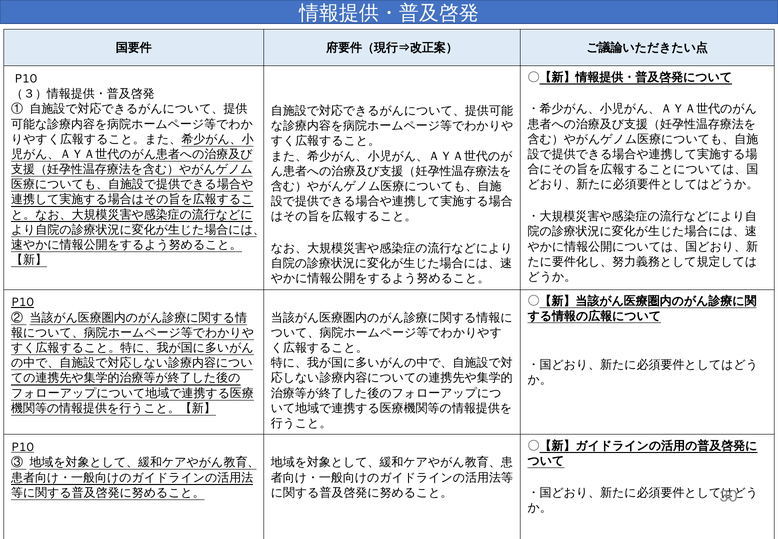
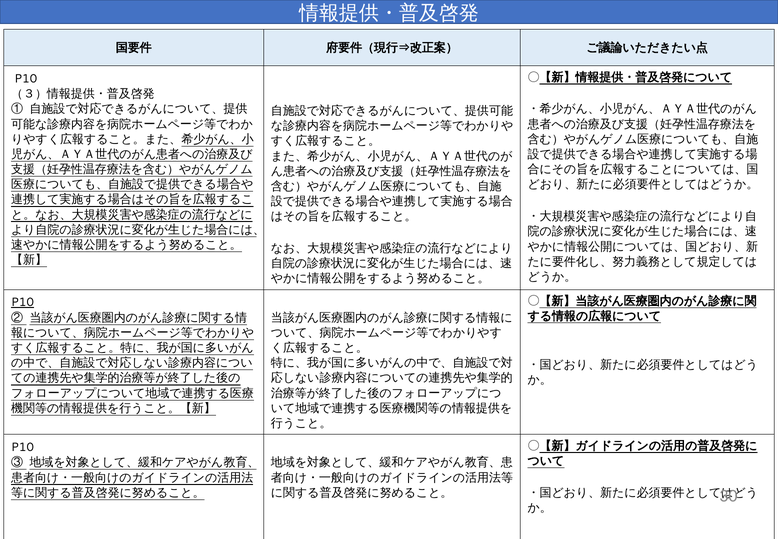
P10 at (23, 447) underline: present -> none
